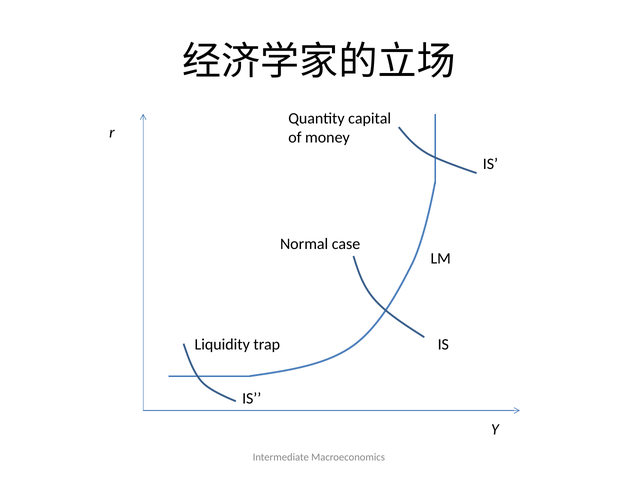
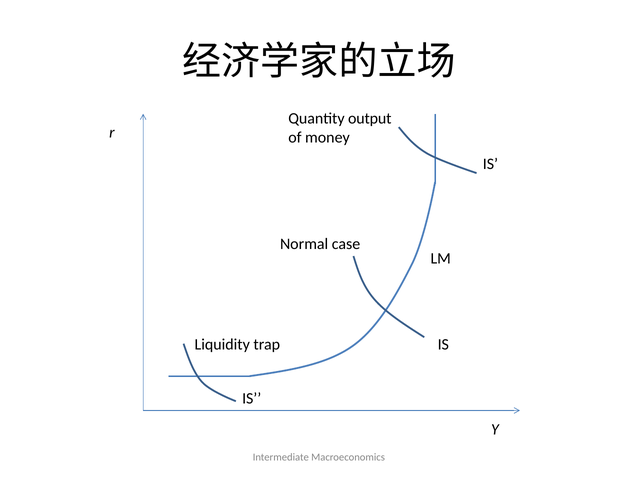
capital: capital -> output
